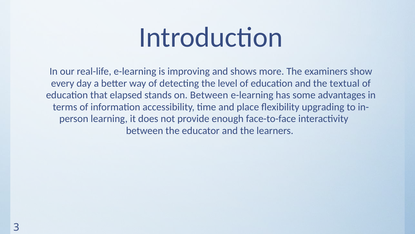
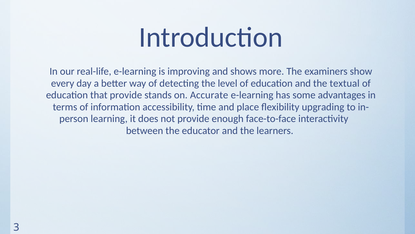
that elapsed: elapsed -> provide
on Between: Between -> Accurate
